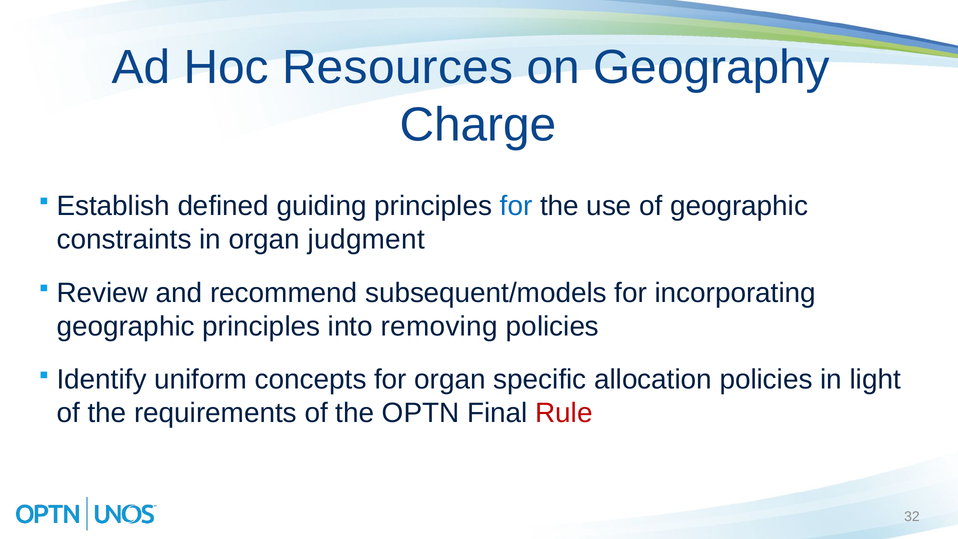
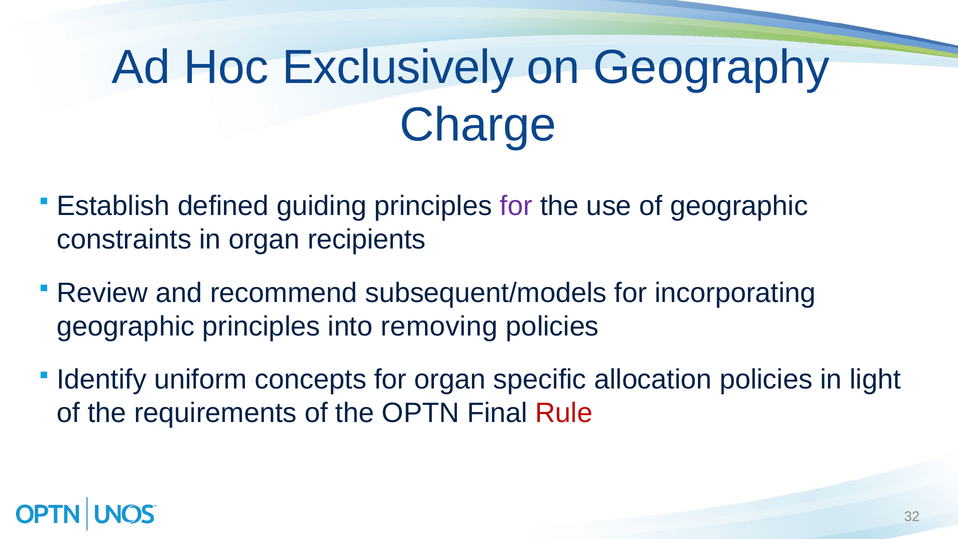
Resources: Resources -> Exclusively
for at (516, 206) colour: blue -> purple
judgment: judgment -> recipients
